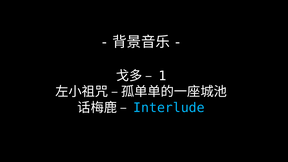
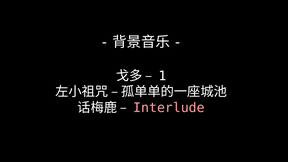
Interlude colour: light blue -> pink
